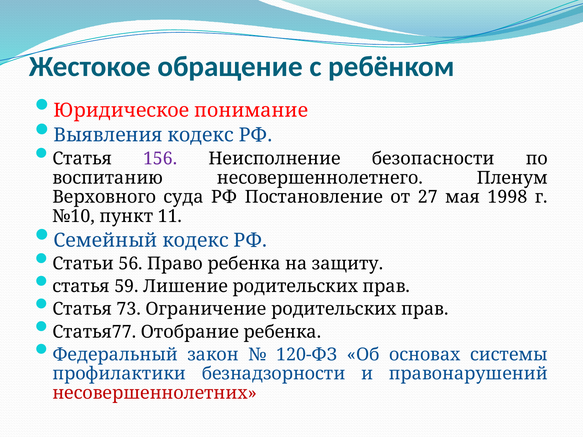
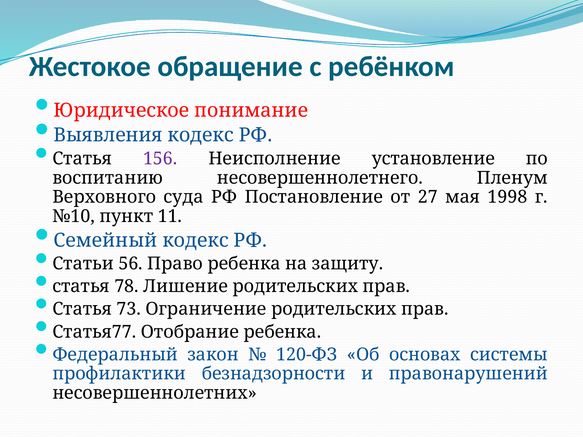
безопасности: безопасности -> установление
59: 59 -> 78
несовершеннолетних colour: red -> black
